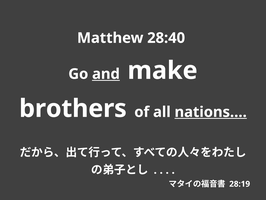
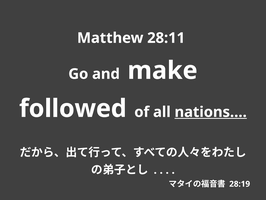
28:40: 28:40 -> 28:11
and underline: present -> none
brothers: brothers -> followed
